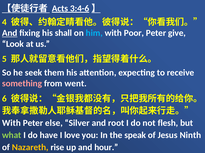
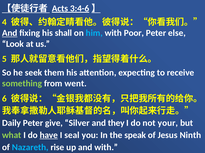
give: give -> else
something colour: pink -> light green
With at (11, 123): With -> Daily
else: else -> give
root: root -> they
flesh: flesh -> your
have underline: none -> present
love: love -> seal
Nazareth colour: yellow -> light blue
and hour: hour -> with
